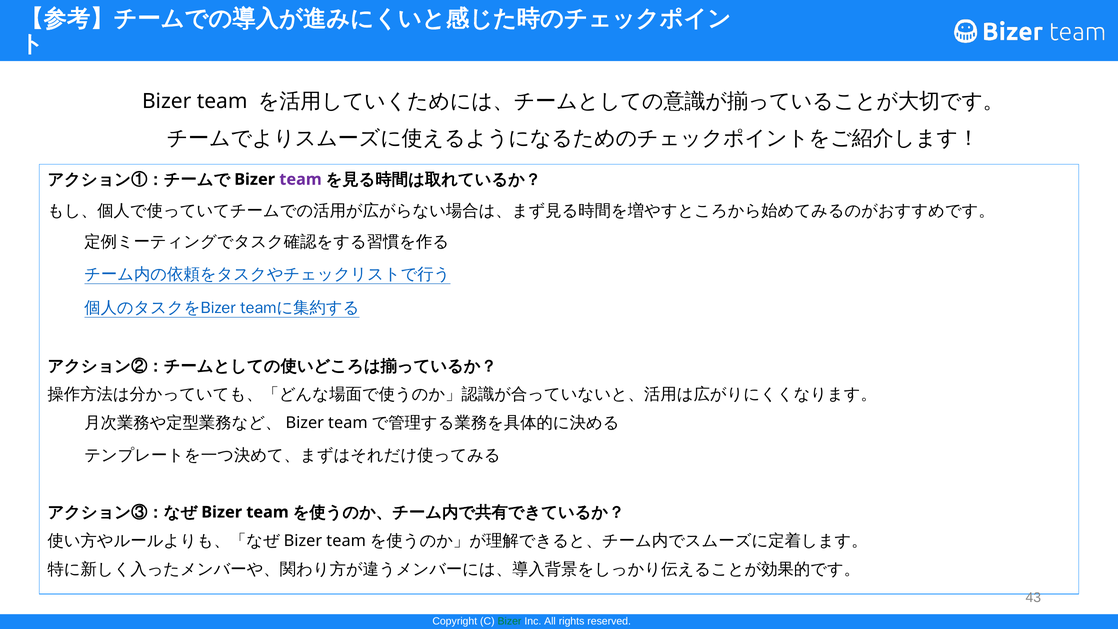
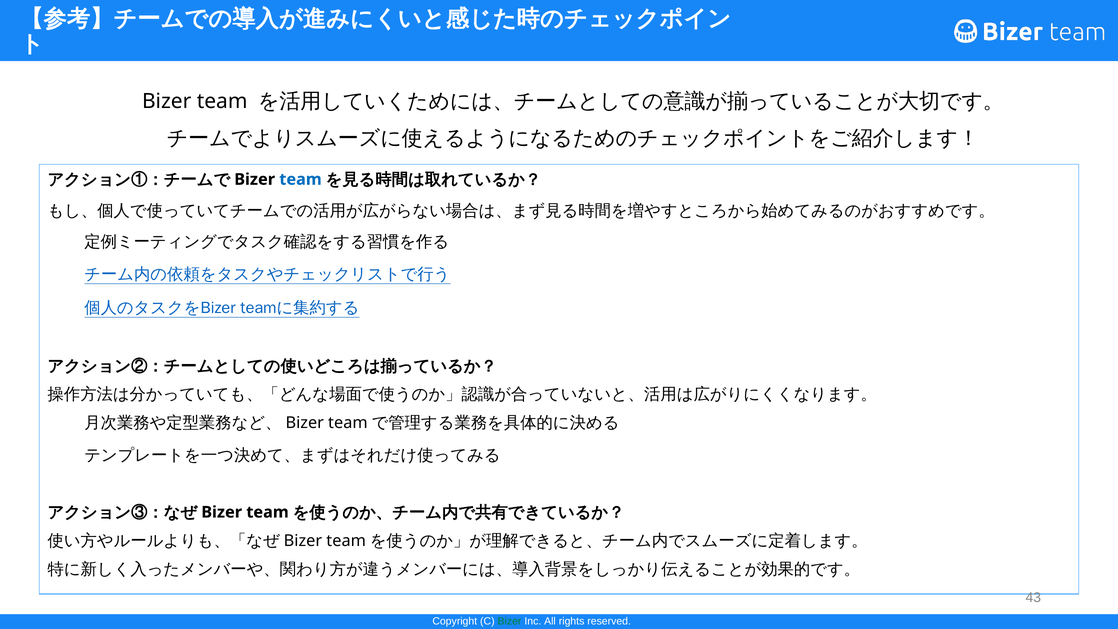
team at (301, 179) colour: purple -> blue
